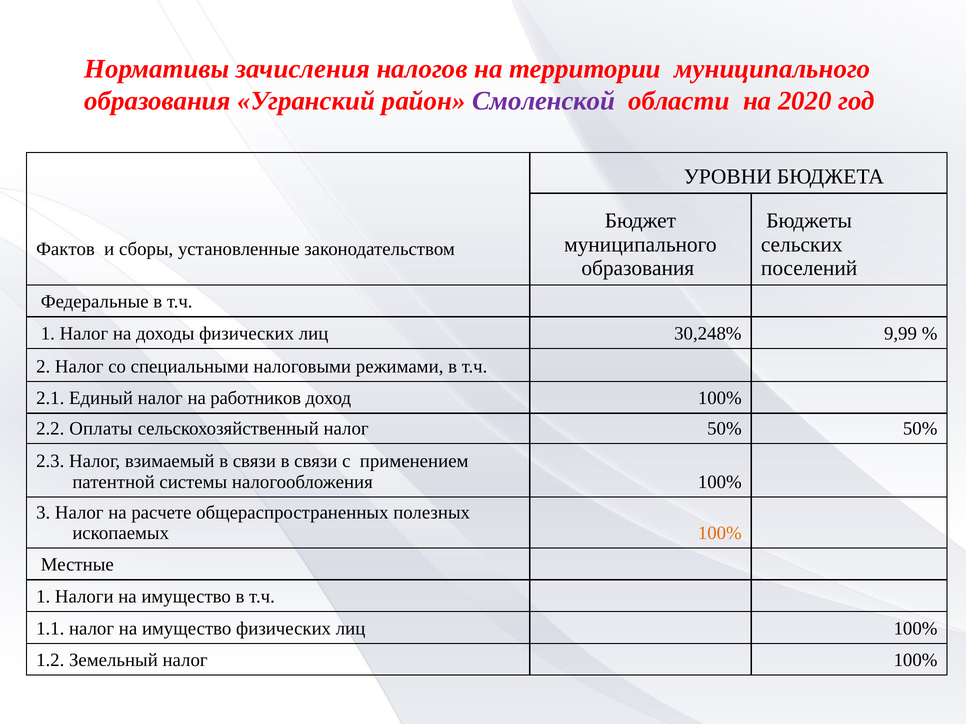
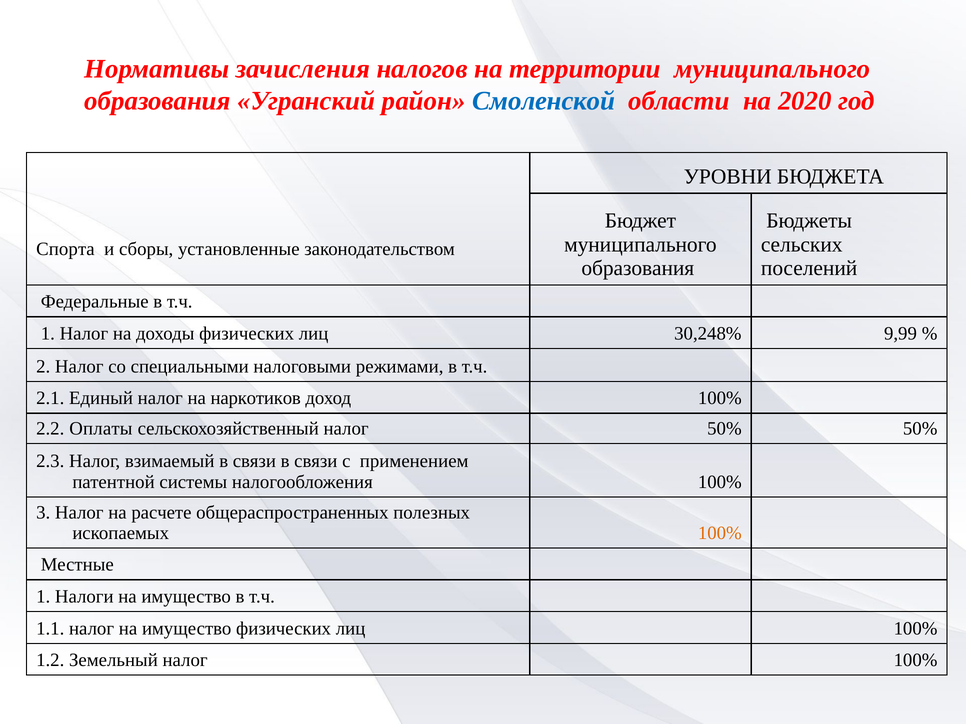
Смоленской colour: purple -> blue
Фактов: Фактов -> Спорта
работников: работников -> наркотиков
